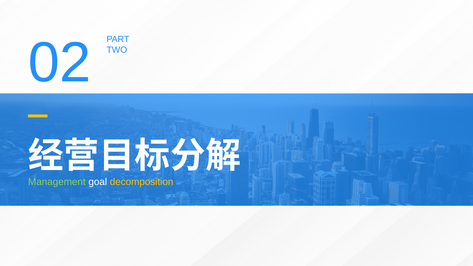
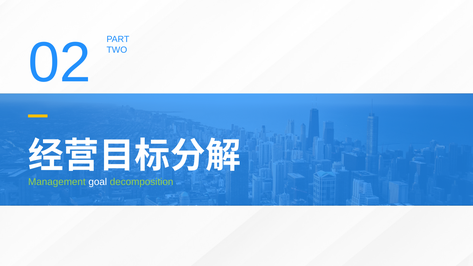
decomposition colour: yellow -> light green
